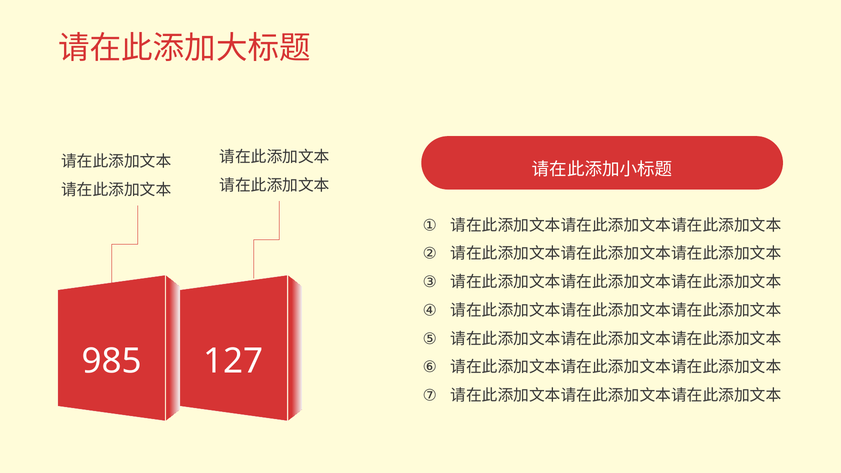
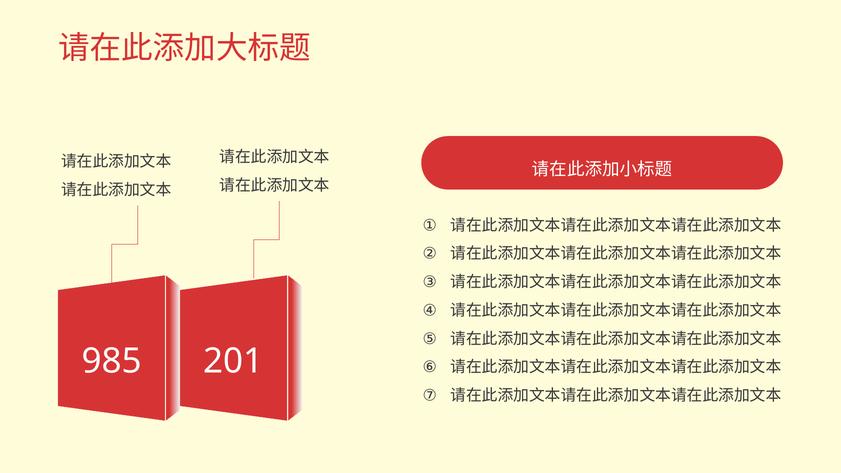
127: 127 -> 201
